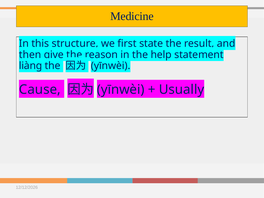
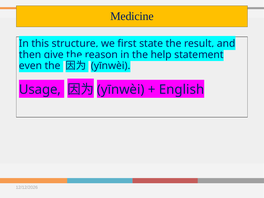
liàng: liàng -> even
Cause: Cause -> Usage
Usually: Usually -> English
